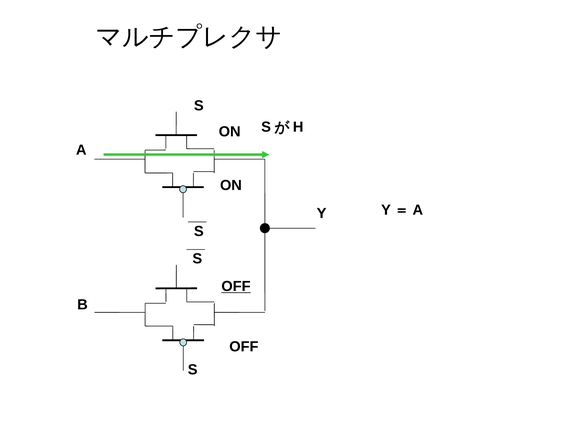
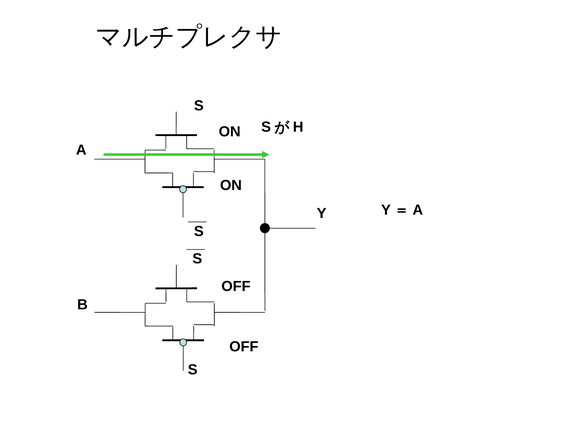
OFF at (236, 287) underline: present -> none
